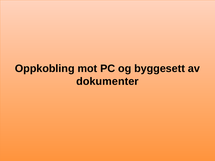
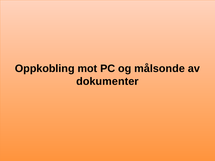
byggesett: byggesett -> målsonde
